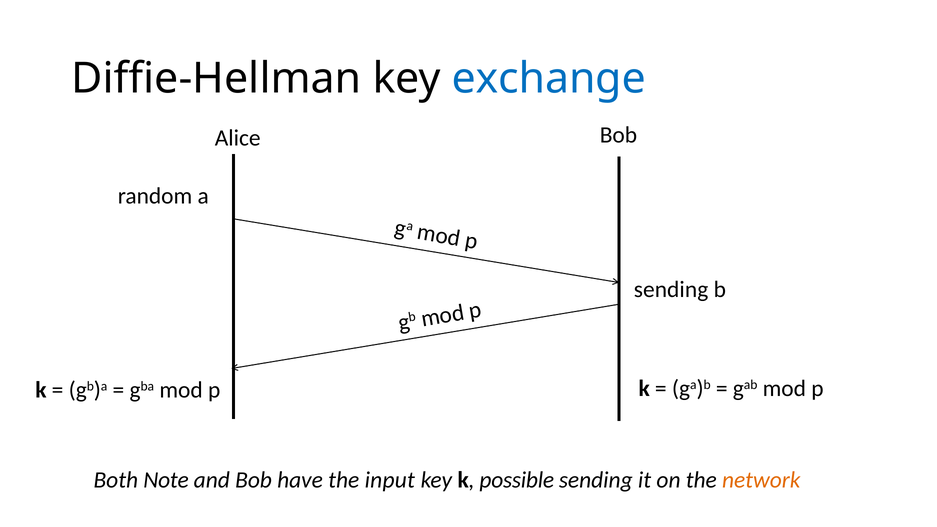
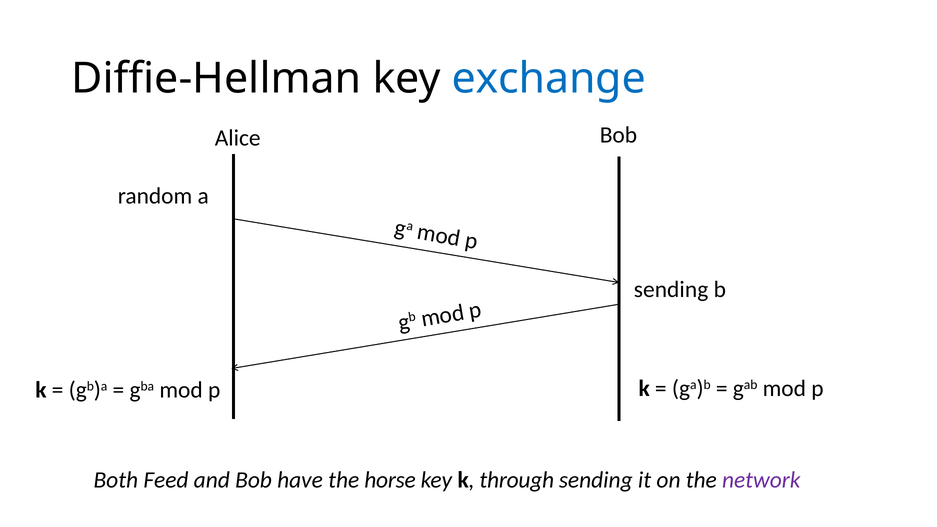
Note: Note -> Feed
input: input -> horse
possible: possible -> through
network colour: orange -> purple
